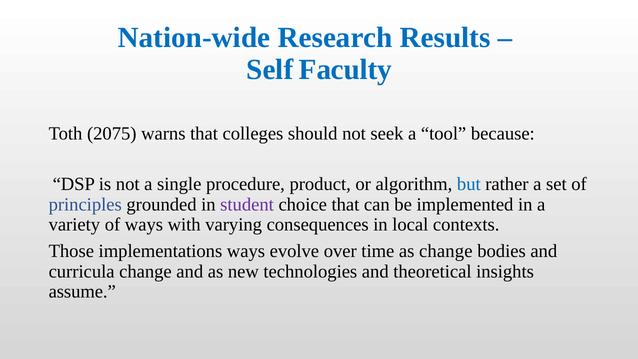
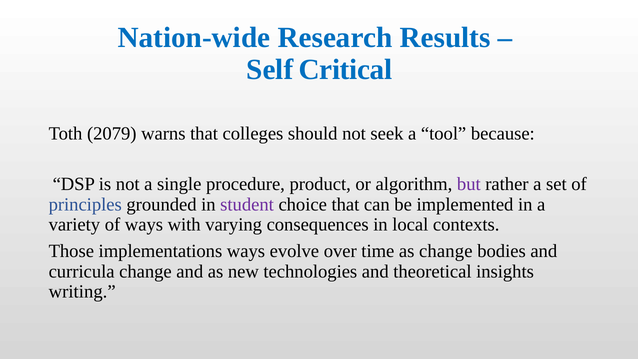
Faculty: Faculty -> Critical
2075: 2075 -> 2079
but colour: blue -> purple
assume: assume -> writing
